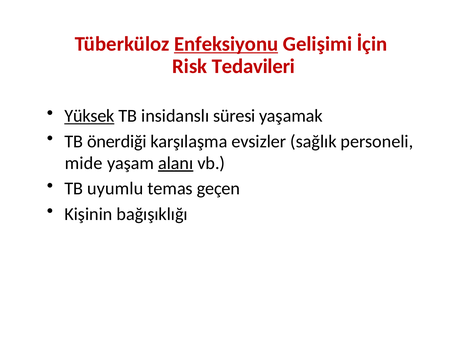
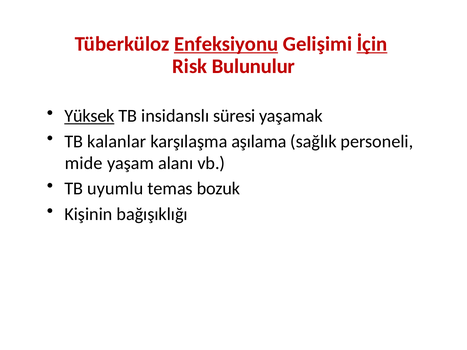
İçin underline: none -> present
Tedavileri: Tedavileri -> Bulunulur
önerdiği: önerdiği -> kalanlar
evsizler: evsizler -> aşılama
alanı underline: present -> none
geçen: geçen -> bozuk
